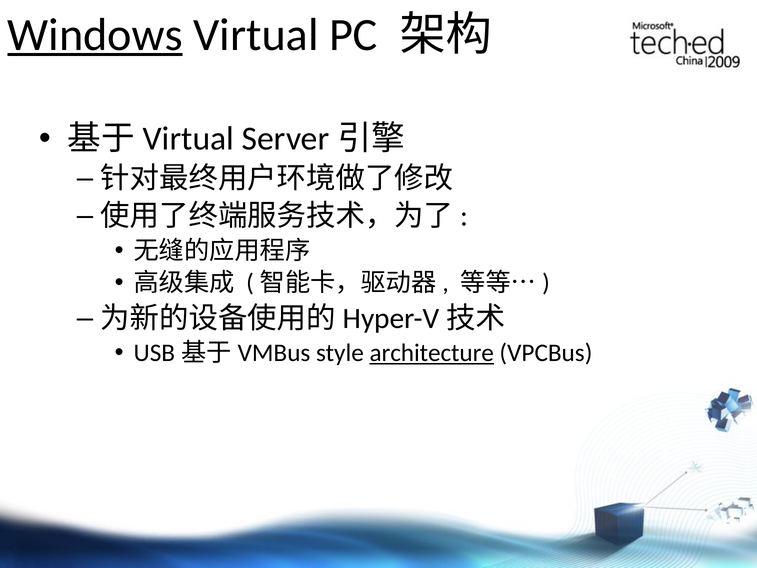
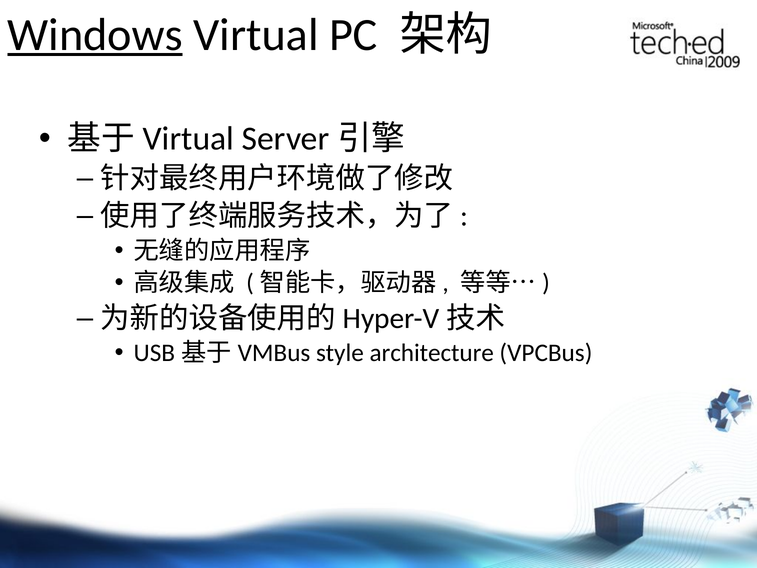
architecture underline: present -> none
